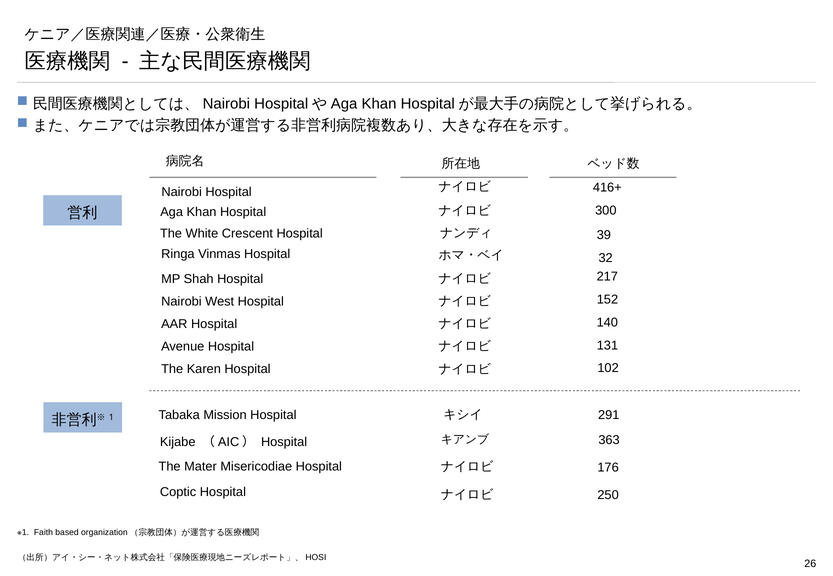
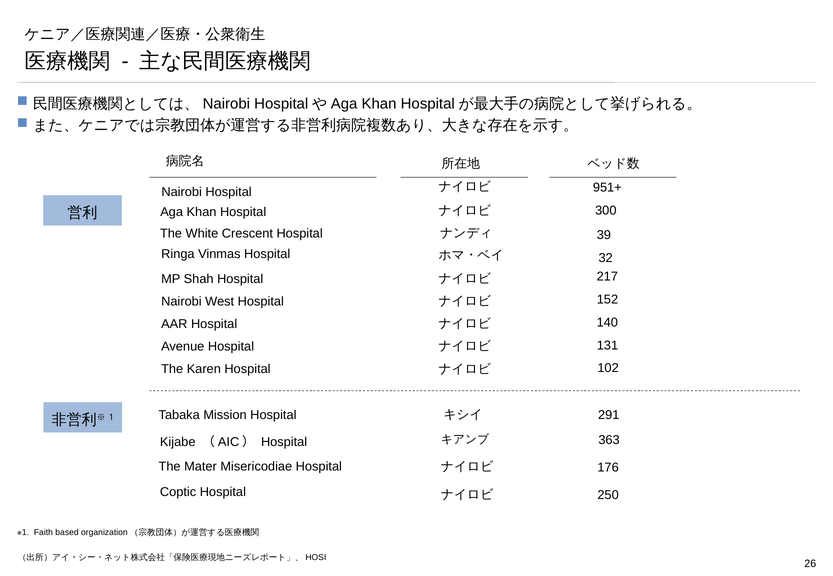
416+: 416+ -> 951+
